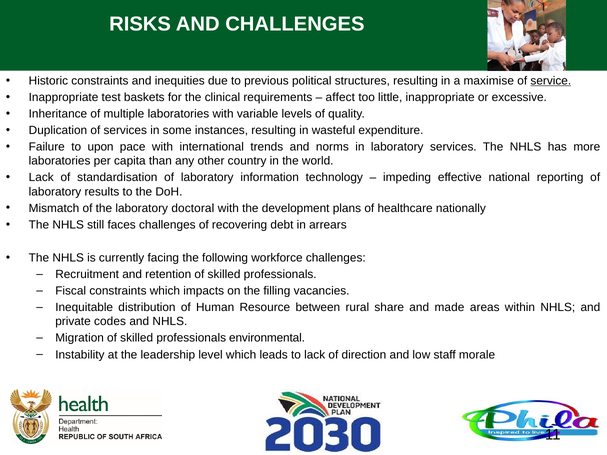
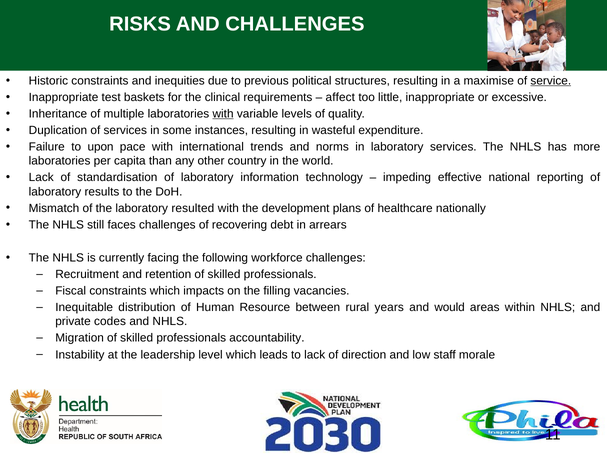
with at (223, 114) underline: none -> present
doctoral: doctoral -> resulted
share: share -> years
made: made -> would
environmental: environmental -> accountability
